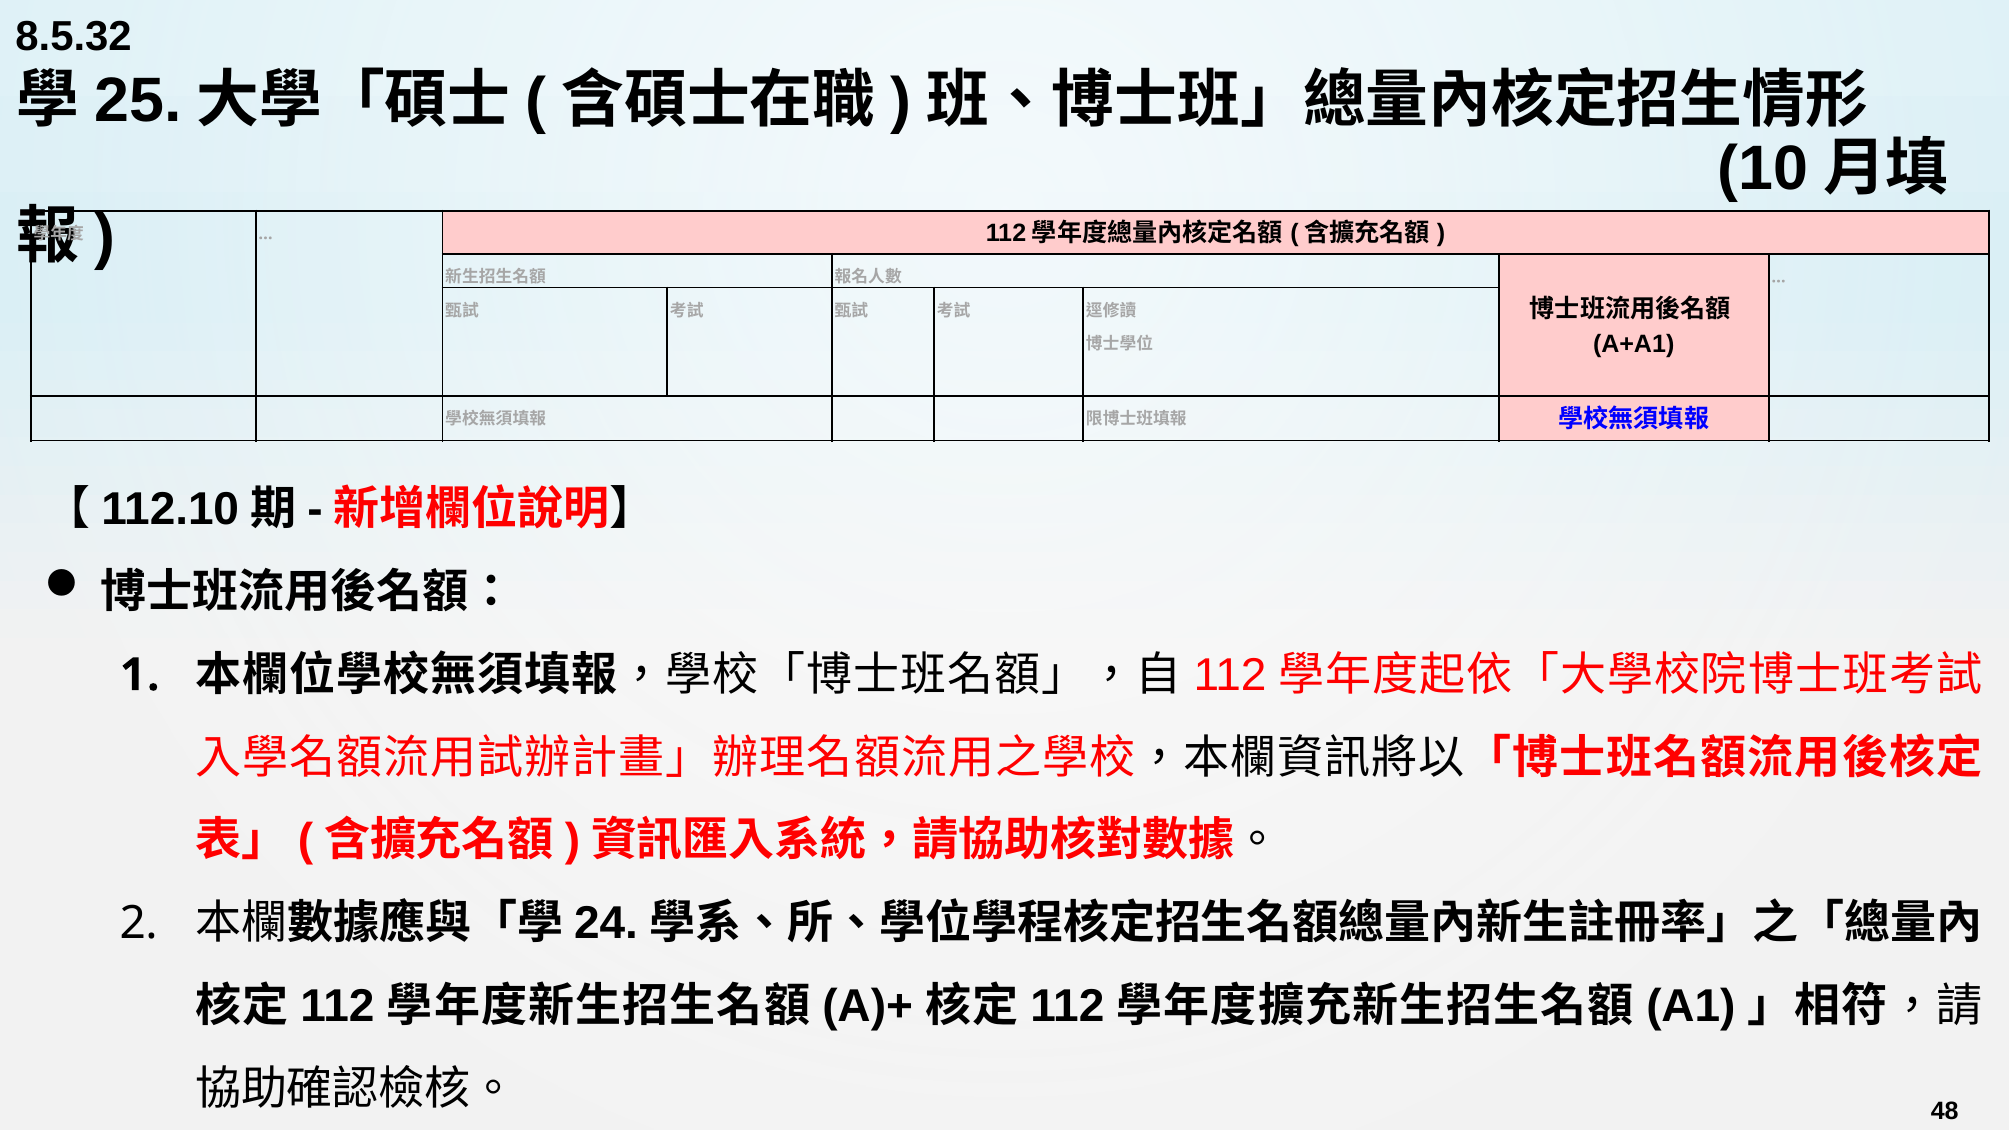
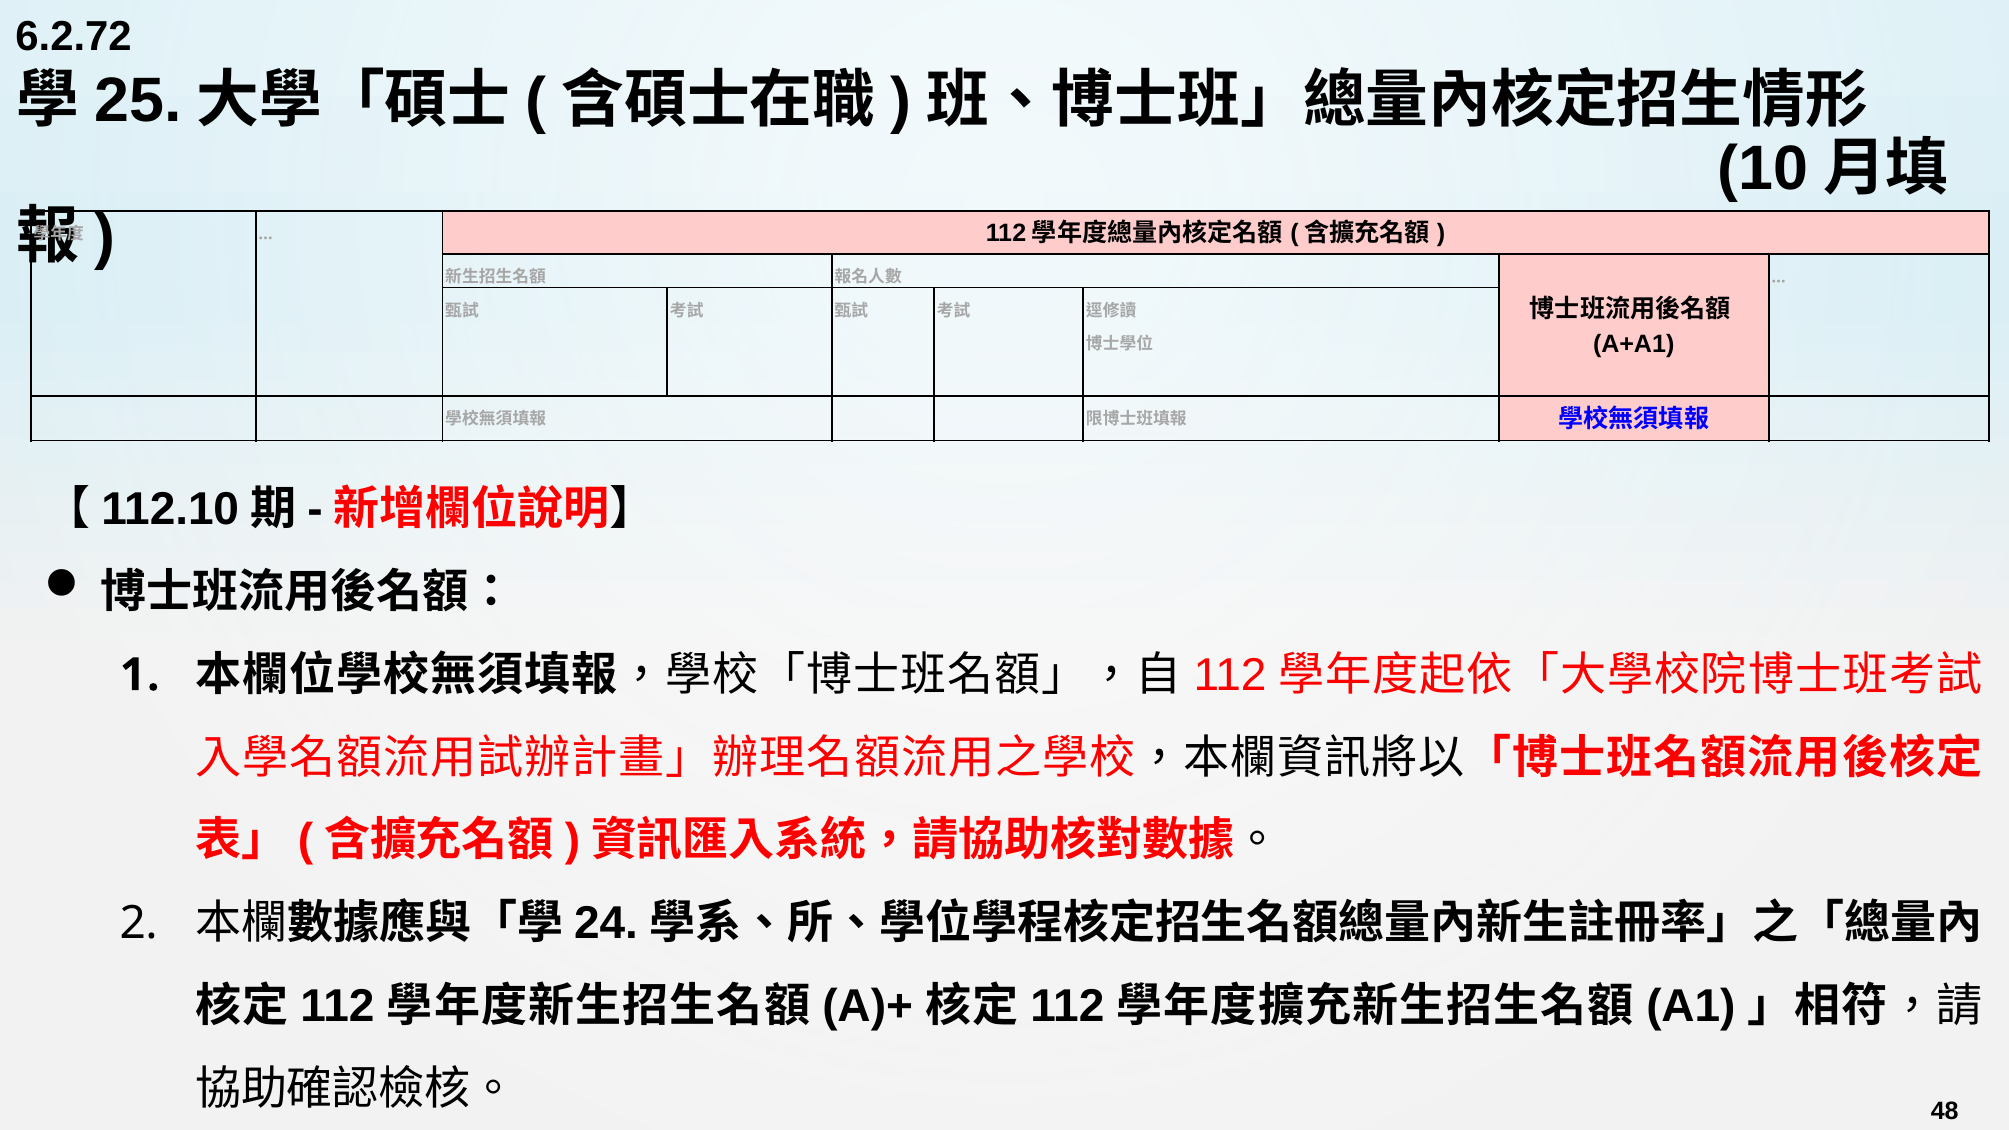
8.5.32: 8.5.32 -> 6.2.72
